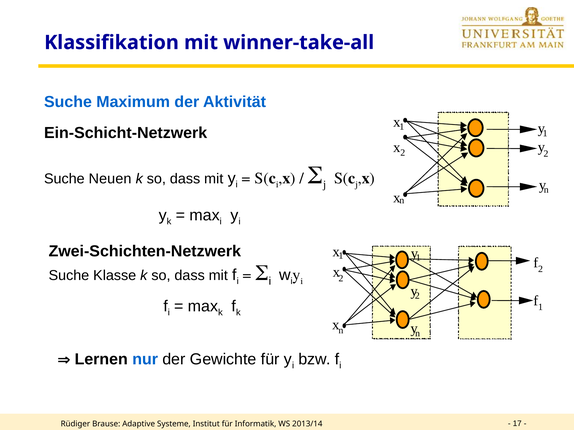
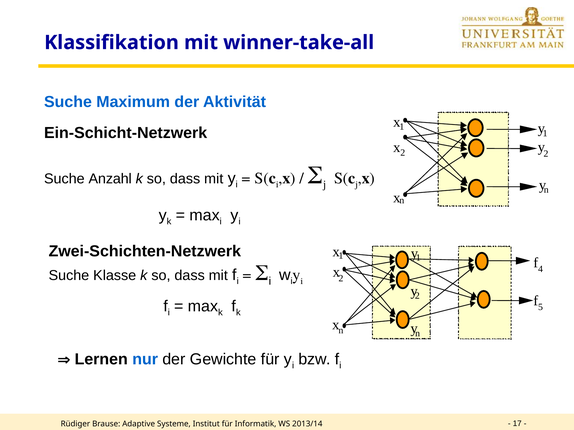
Neuen: Neuen -> Anzahl
f 2: 2 -> 4
f 1: 1 -> 5
